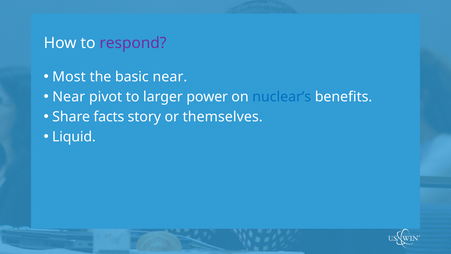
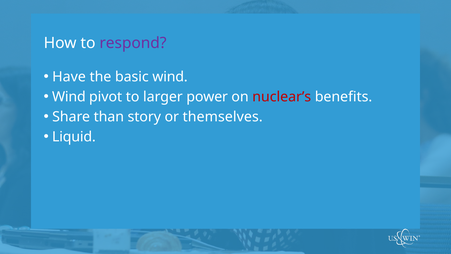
Most: Most -> Have
basic near: near -> wind
Near at (69, 97): Near -> Wind
nuclear’s colour: blue -> red
facts: facts -> than
